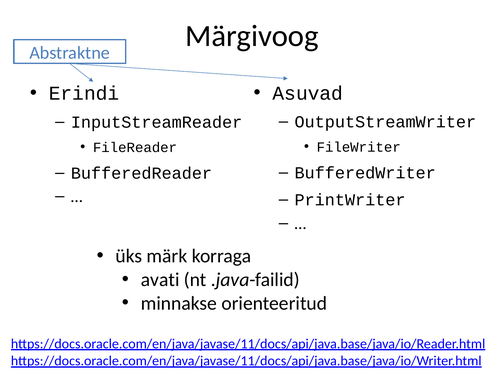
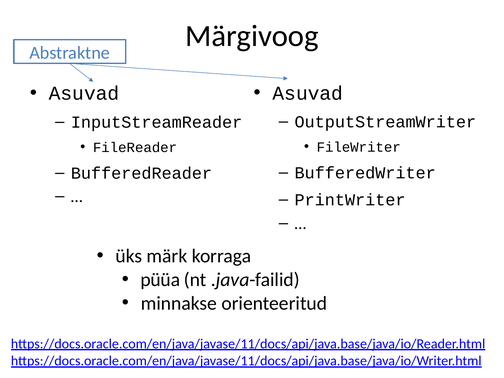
Erindi at (84, 94): Erindi -> Asuvad
avati: avati -> püüa
